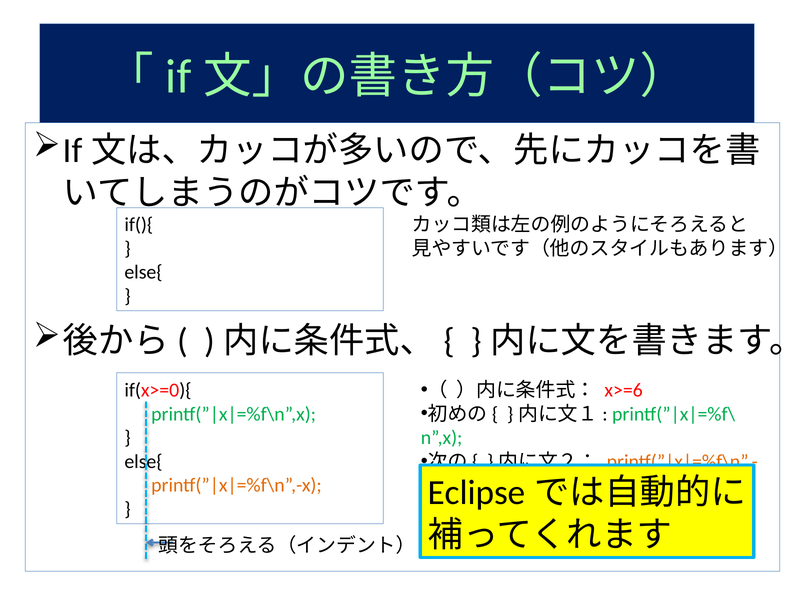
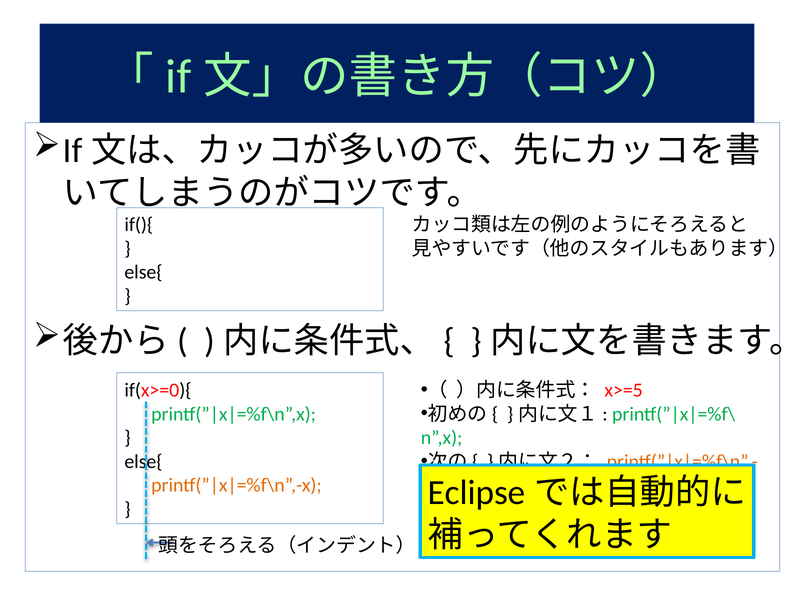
x>=6: x>=6 -> x>=5
